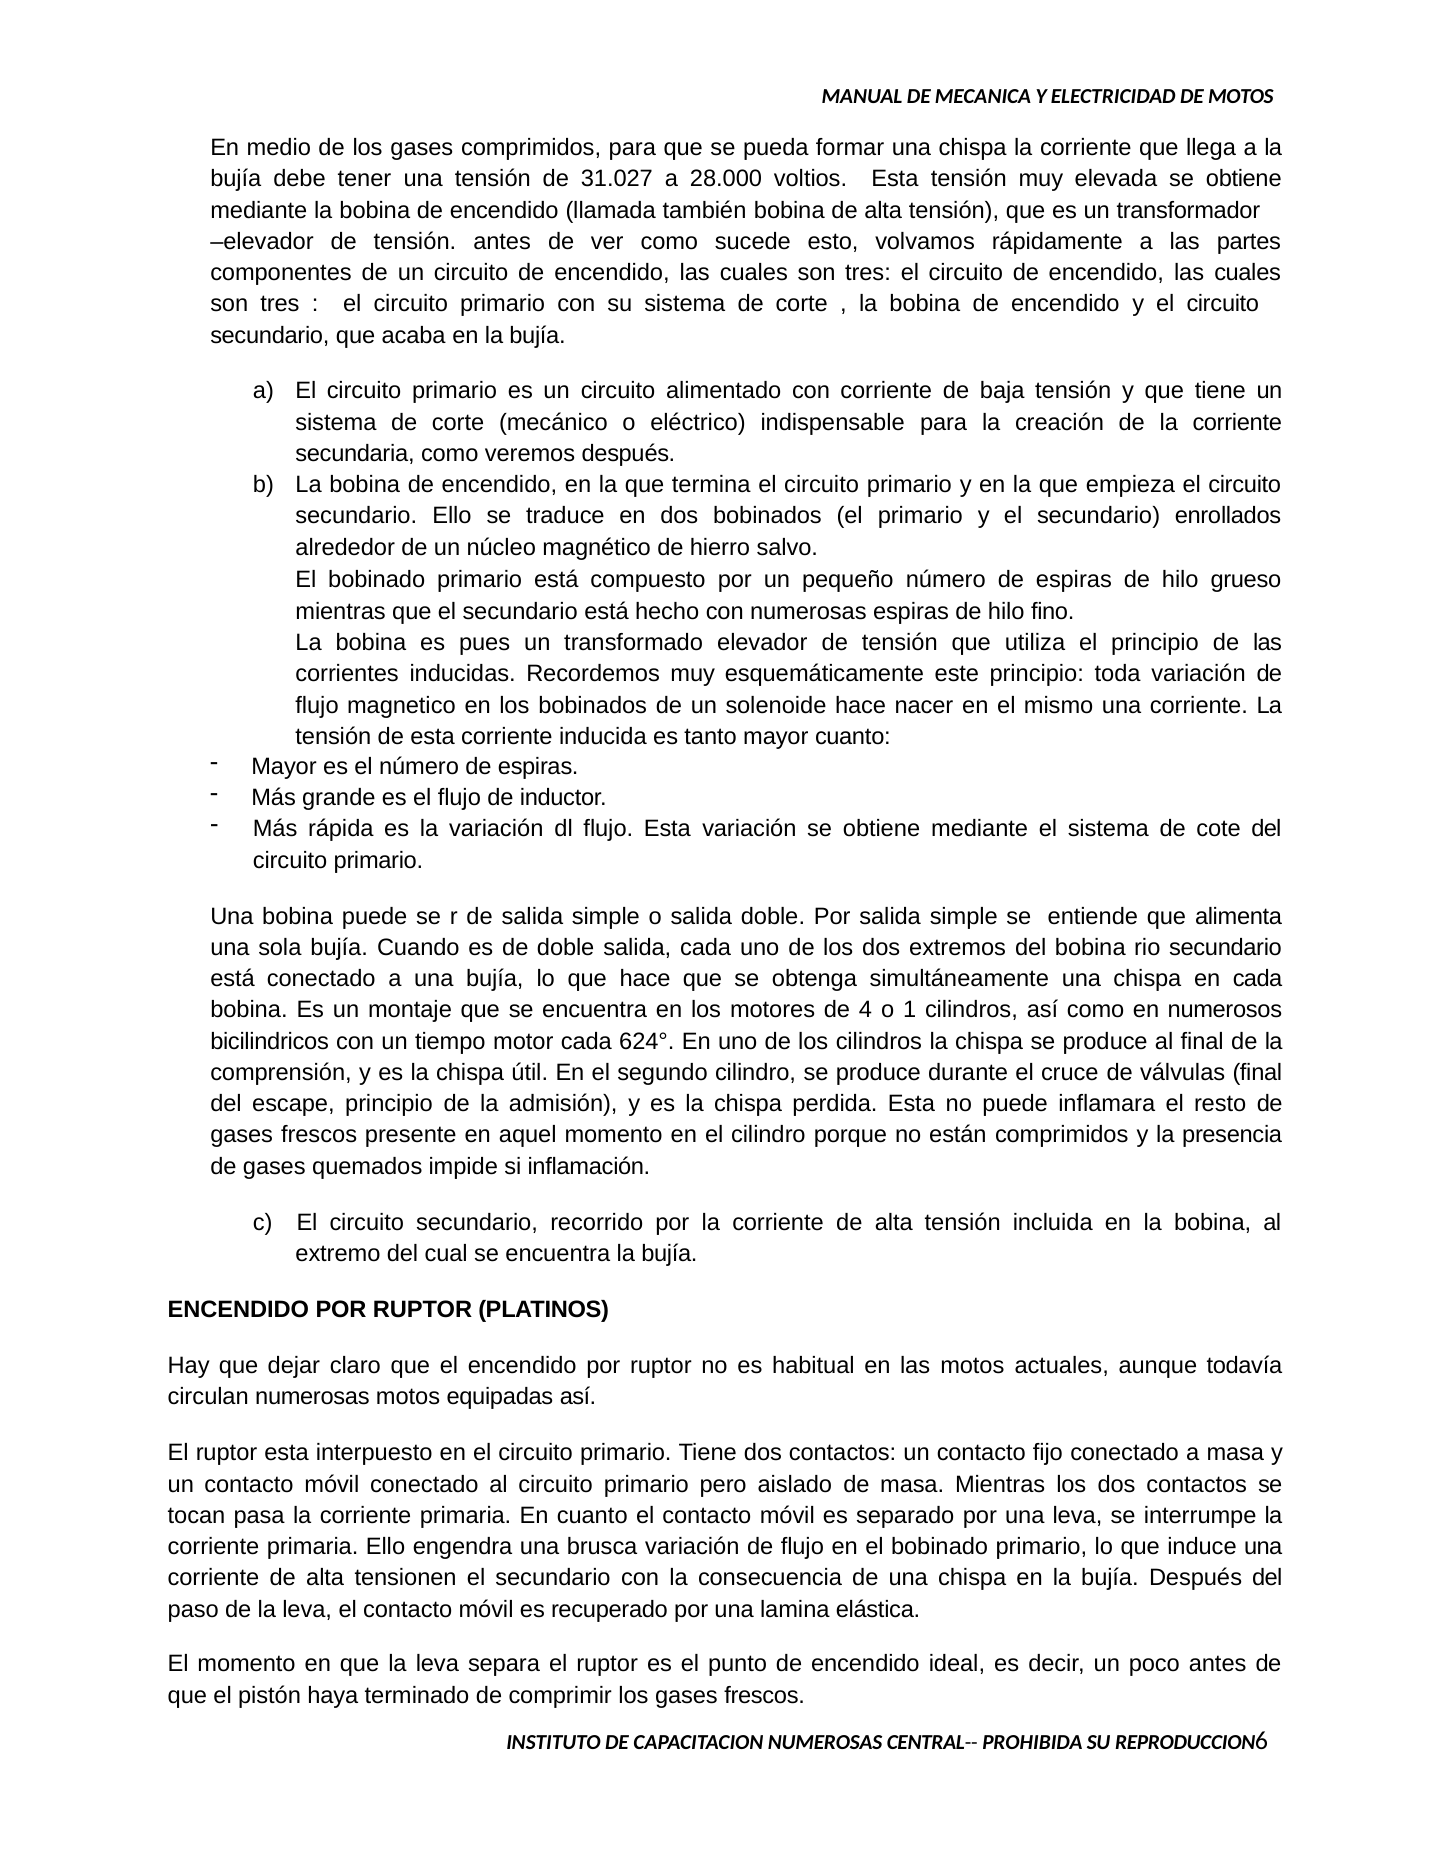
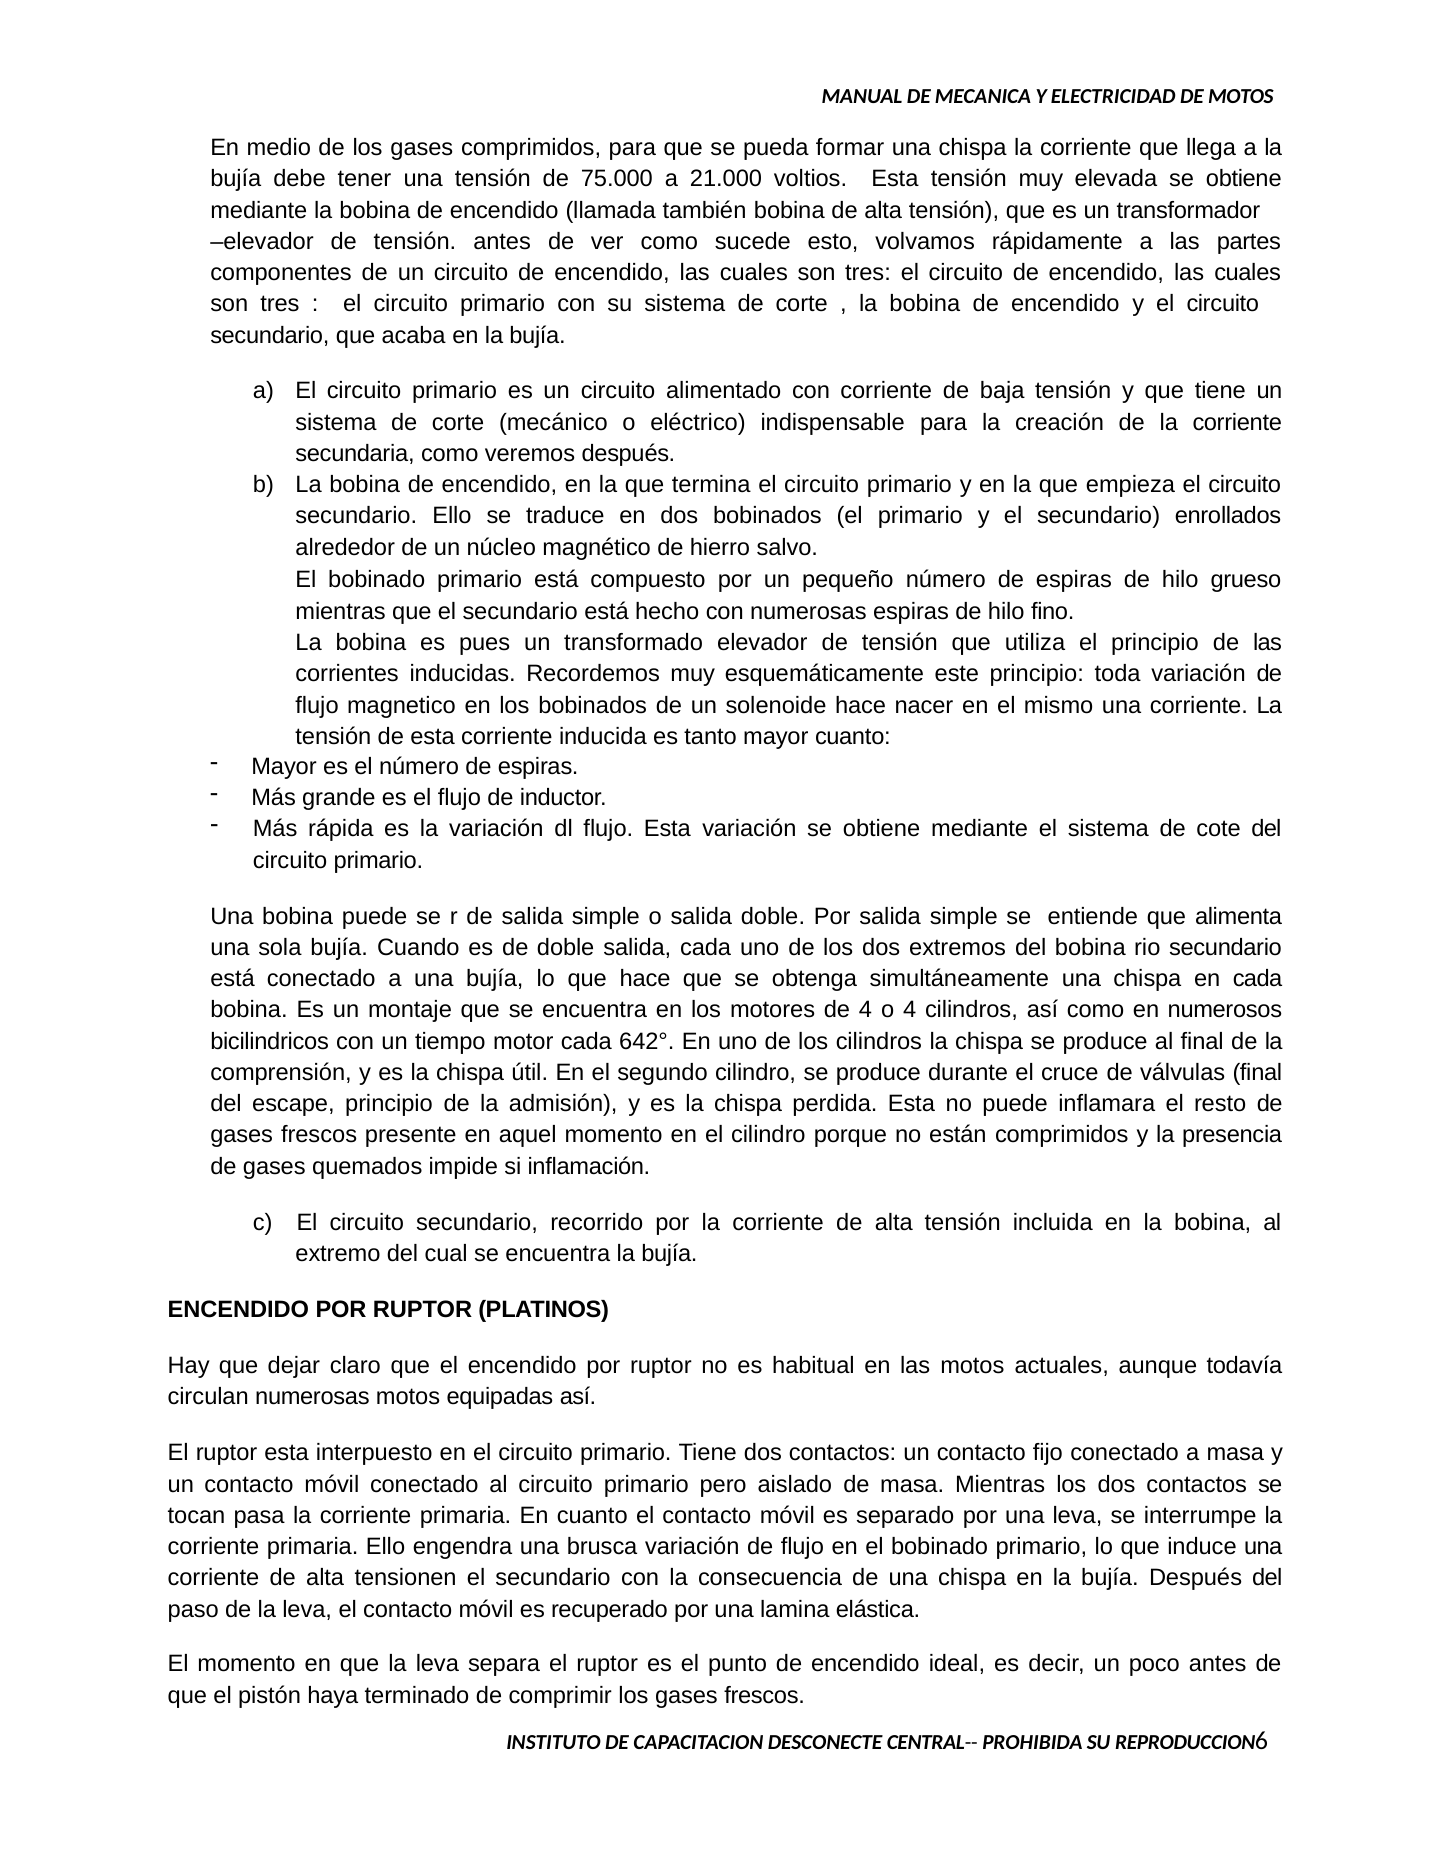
31.027: 31.027 -> 75.000
28.000: 28.000 -> 21.000
o 1: 1 -> 4
624°: 624° -> 642°
CAPACITACION NUMEROSAS: NUMEROSAS -> DESCONECTE
